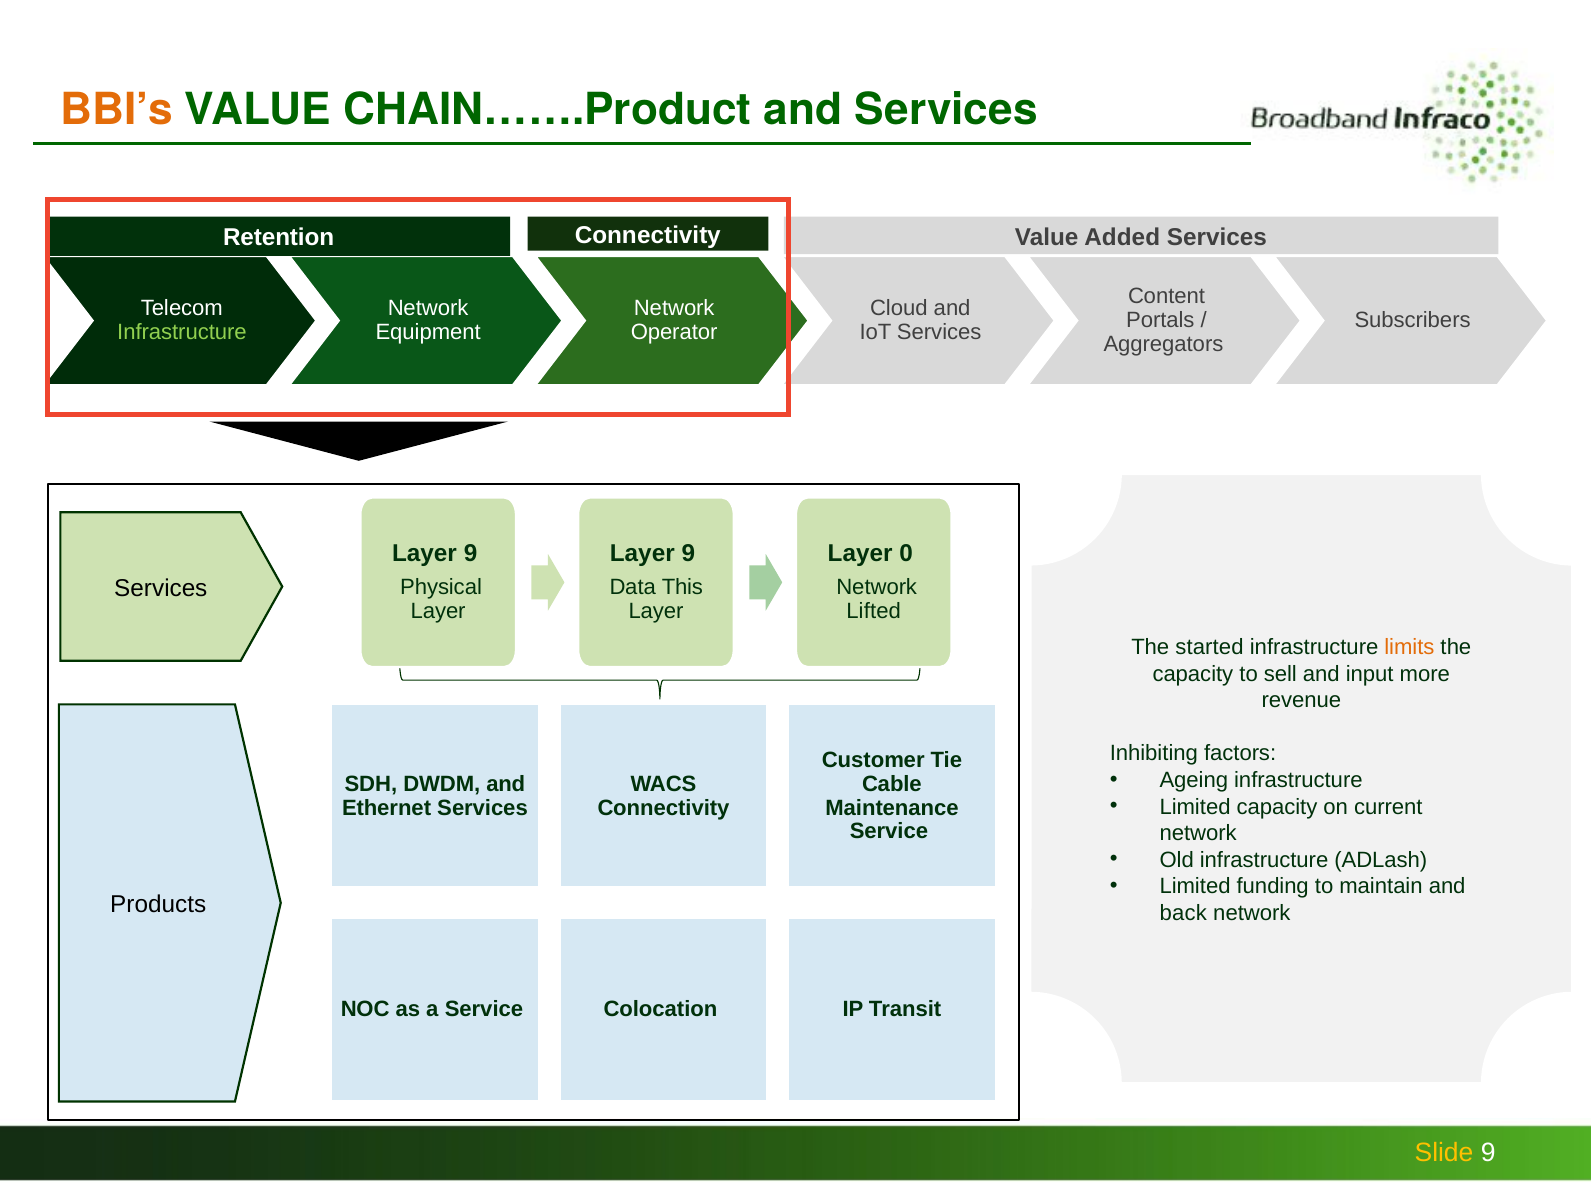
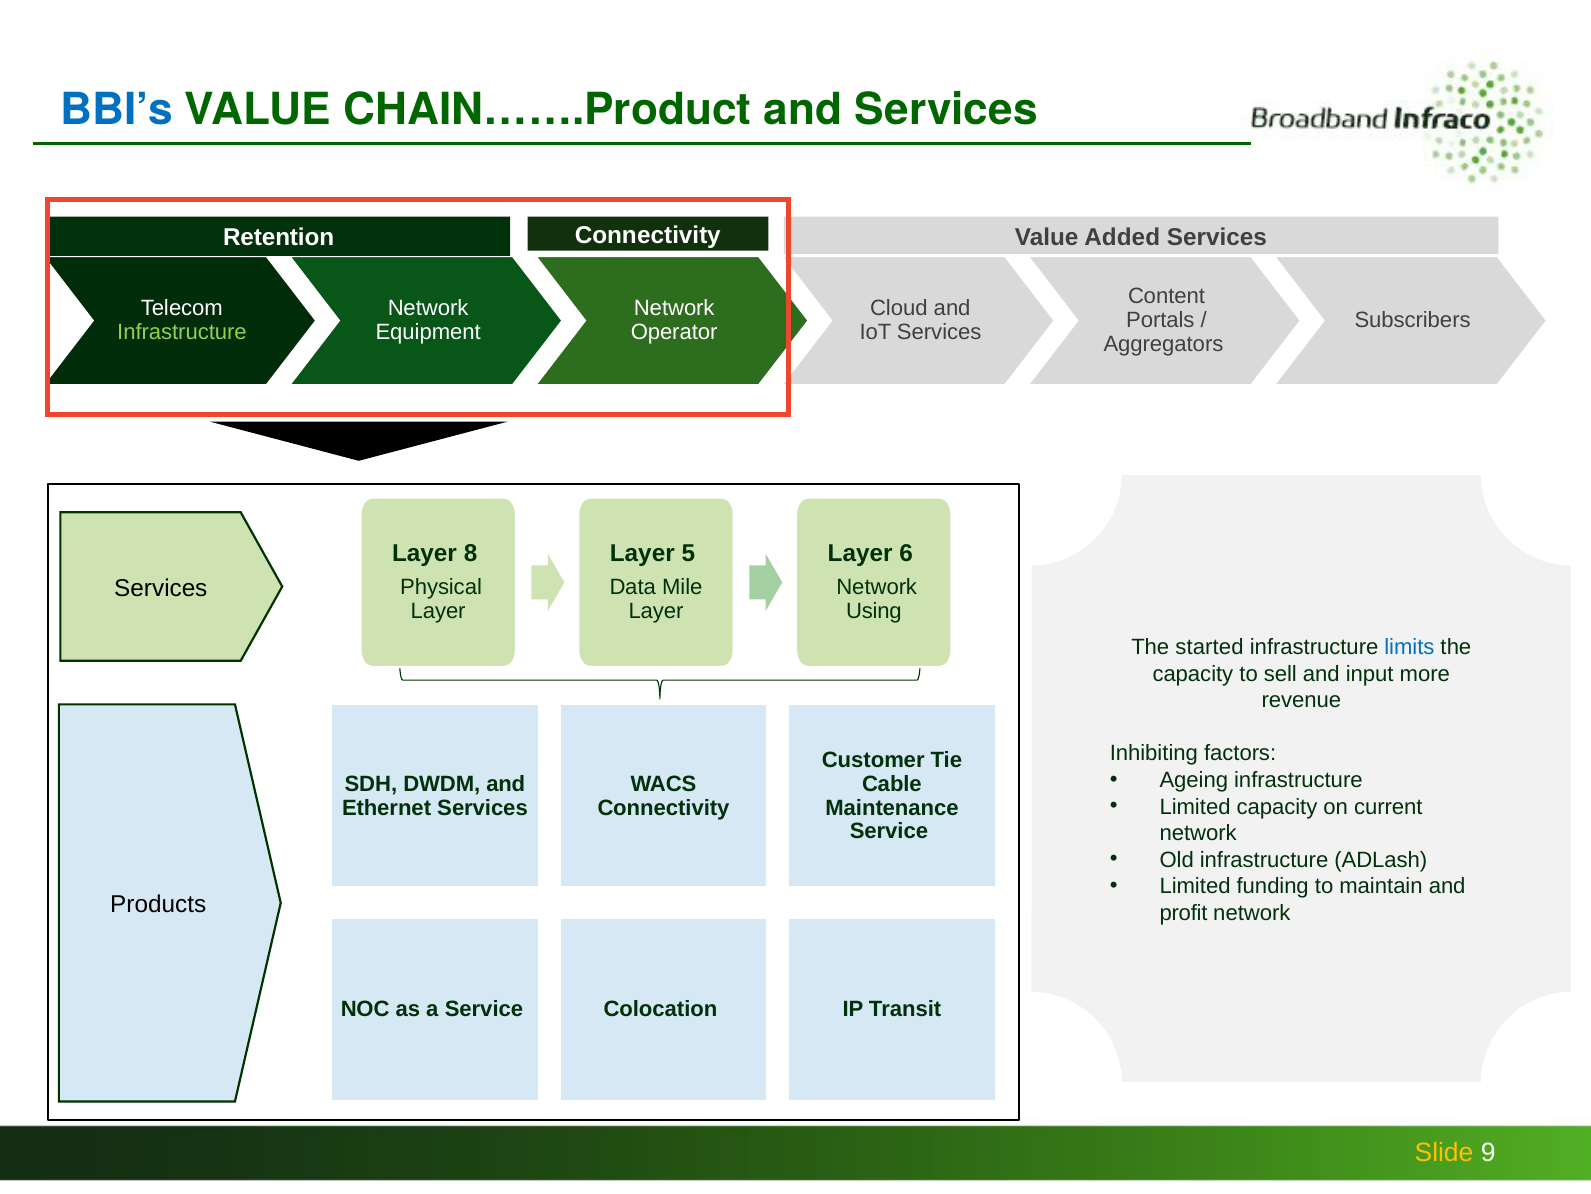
BBI’s colour: orange -> blue
9 at (471, 554): 9 -> 8
9 at (688, 554): 9 -> 5
0: 0 -> 6
This: This -> Mile
Lifted: Lifted -> Using
limits colour: orange -> blue
back: back -> profit
